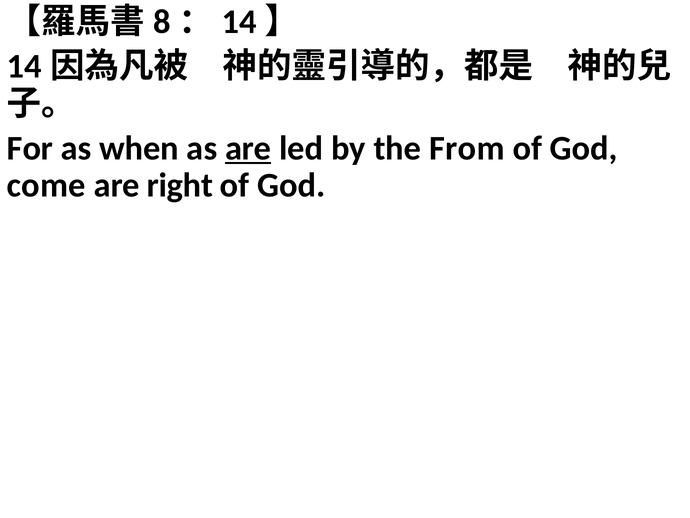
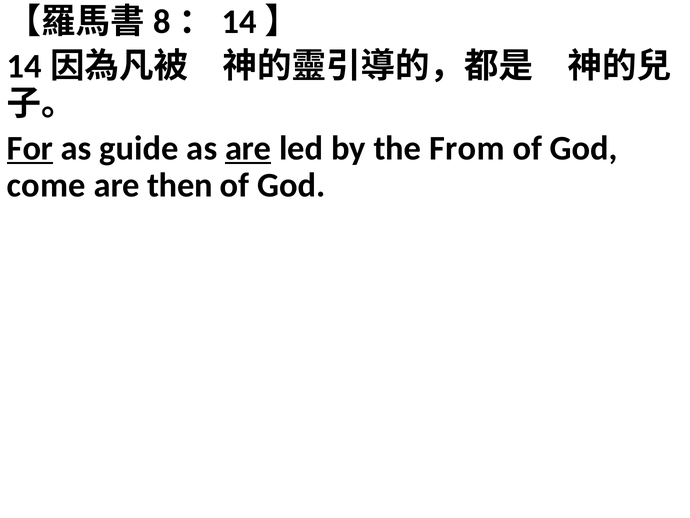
For underline: none -> present
when: when -> guide
right: right -> then
